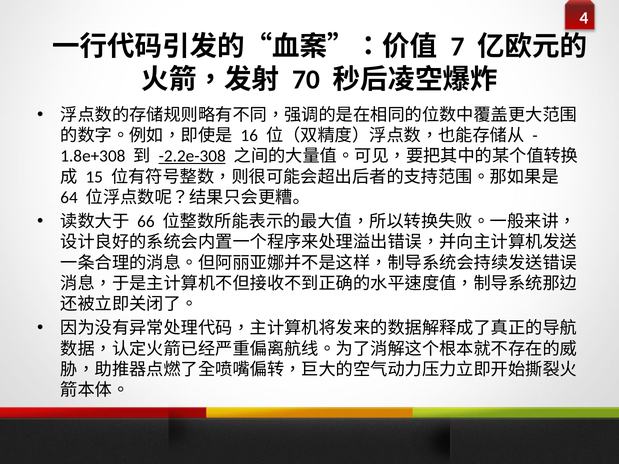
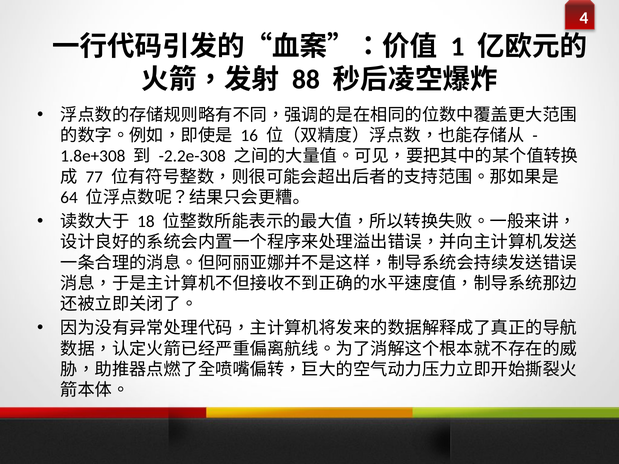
7: 7 -> 1
70: 70 -> 88
-2.2e-308 underline: present -> none
15: 15 -> 77
66: 66 -> 18
